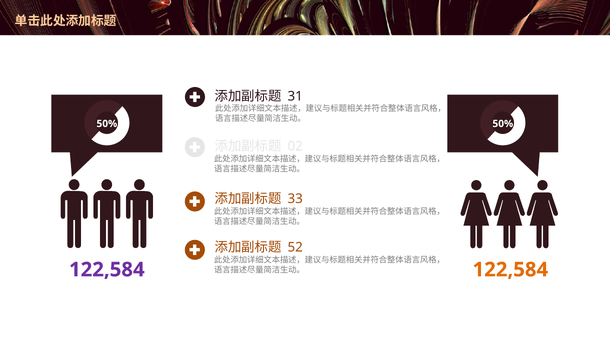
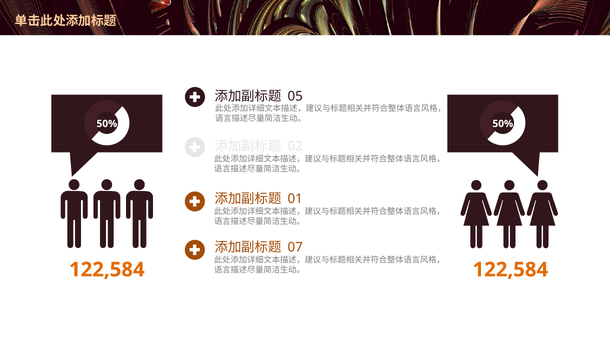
31: 31 -> 05
33: 33 -> 01
52: 52 -> 07
122,584 at (107, 270) colour: purple -> orange
